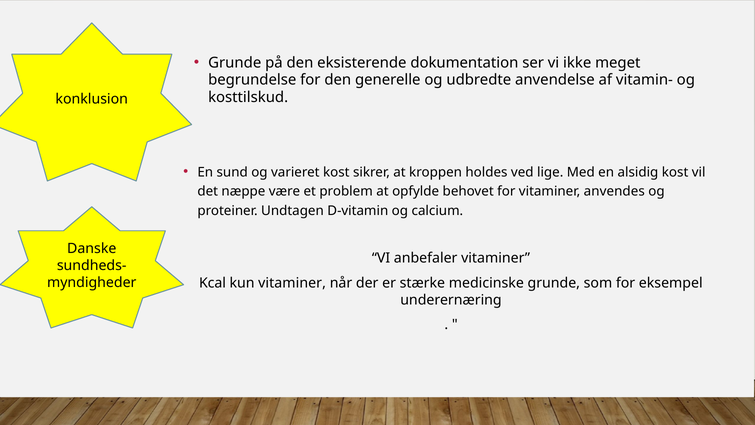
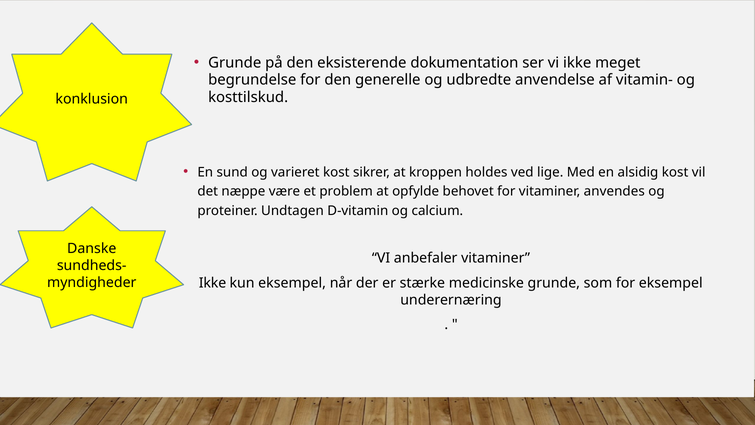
Kcal at (212, 283): Kcal -> Ikke
kun vitaminer: vitaminer -> eksempel
